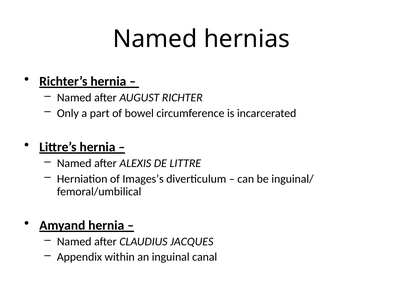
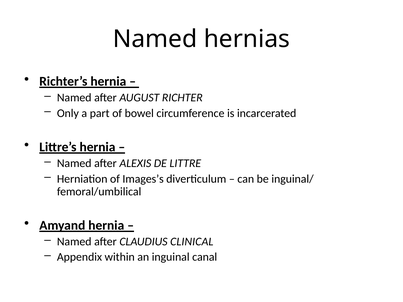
JACQUES: JACQUES -> CLINICAL
